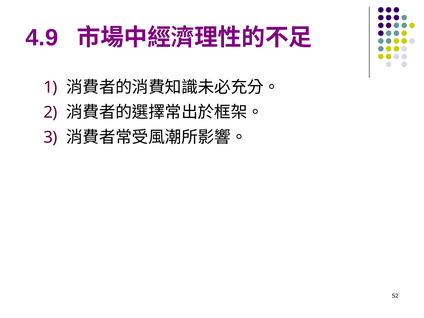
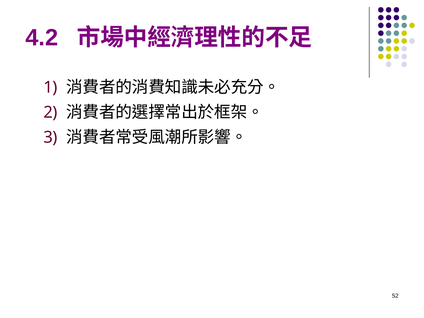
4.9: 4.9 -> 4.2
